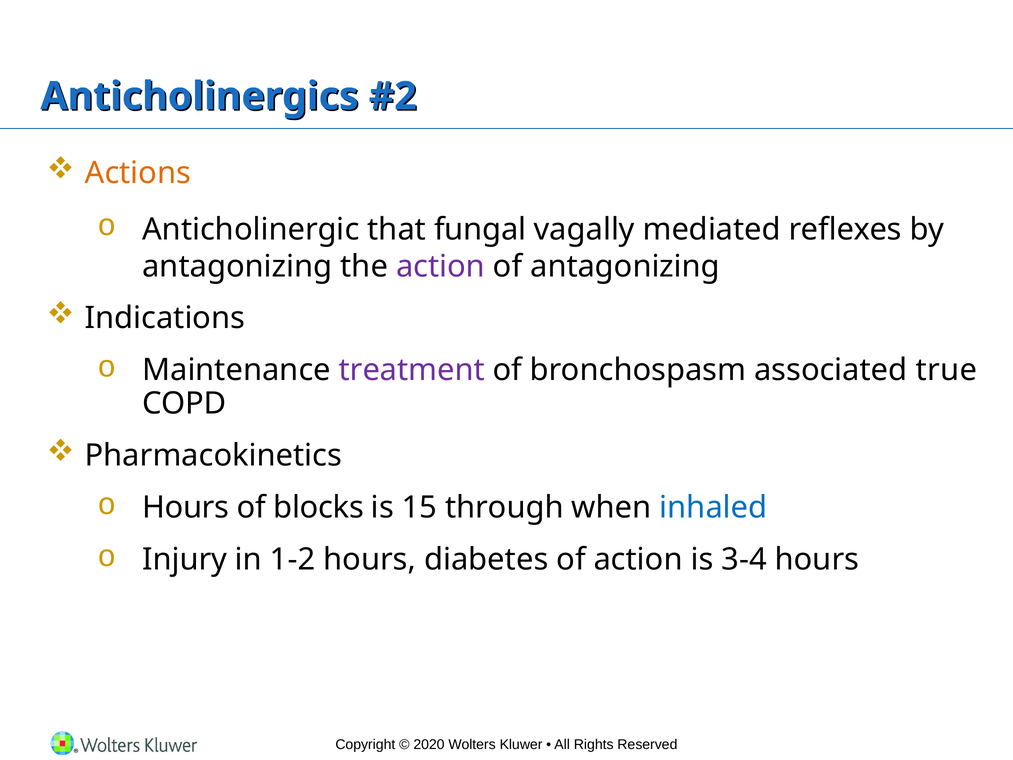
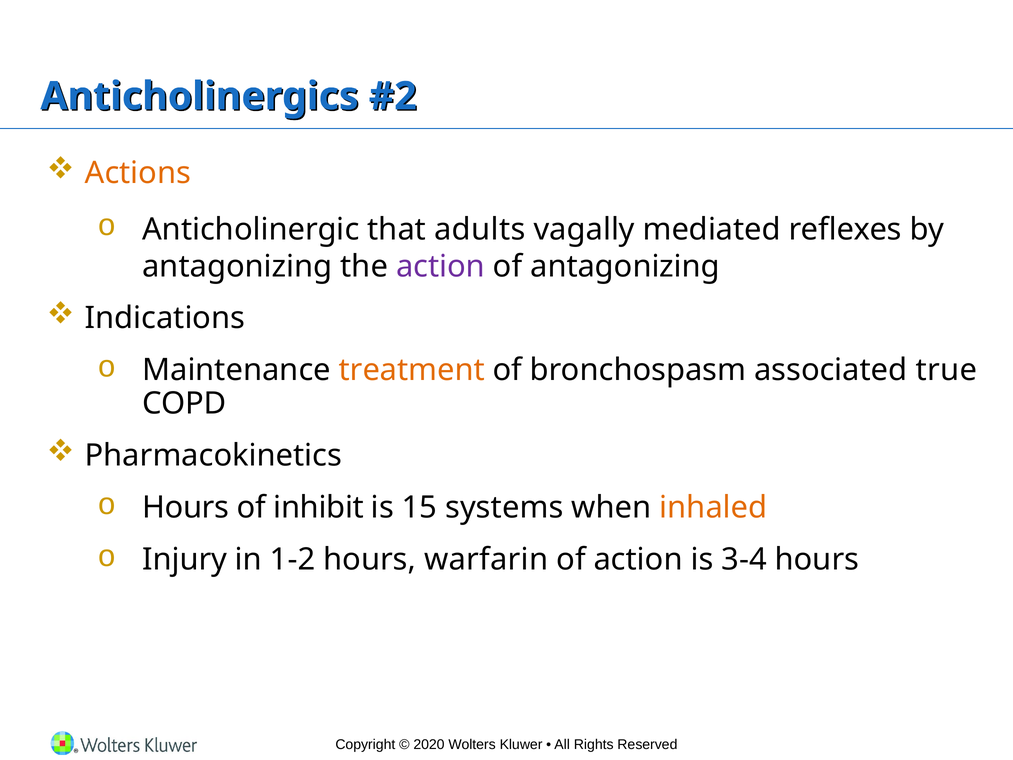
fungal: fungal -> adults
treatment colour: purple -> orange
blocks: blocks -> inhibit
through: through -> systems
inhaled colour: blue -> orange
diabetes: diabetes -> warfarin
